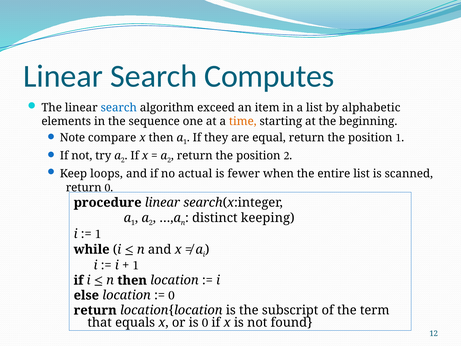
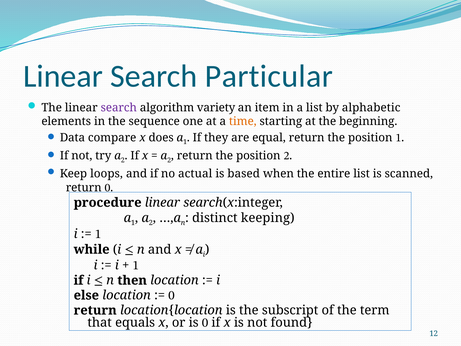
Computes: Computes -> Particular
search at (119, 108) colour: blue -> purple
exceed: exceed -> variety
Note: Note -> Data
x then: then -> does
fewer: fewer -> based
